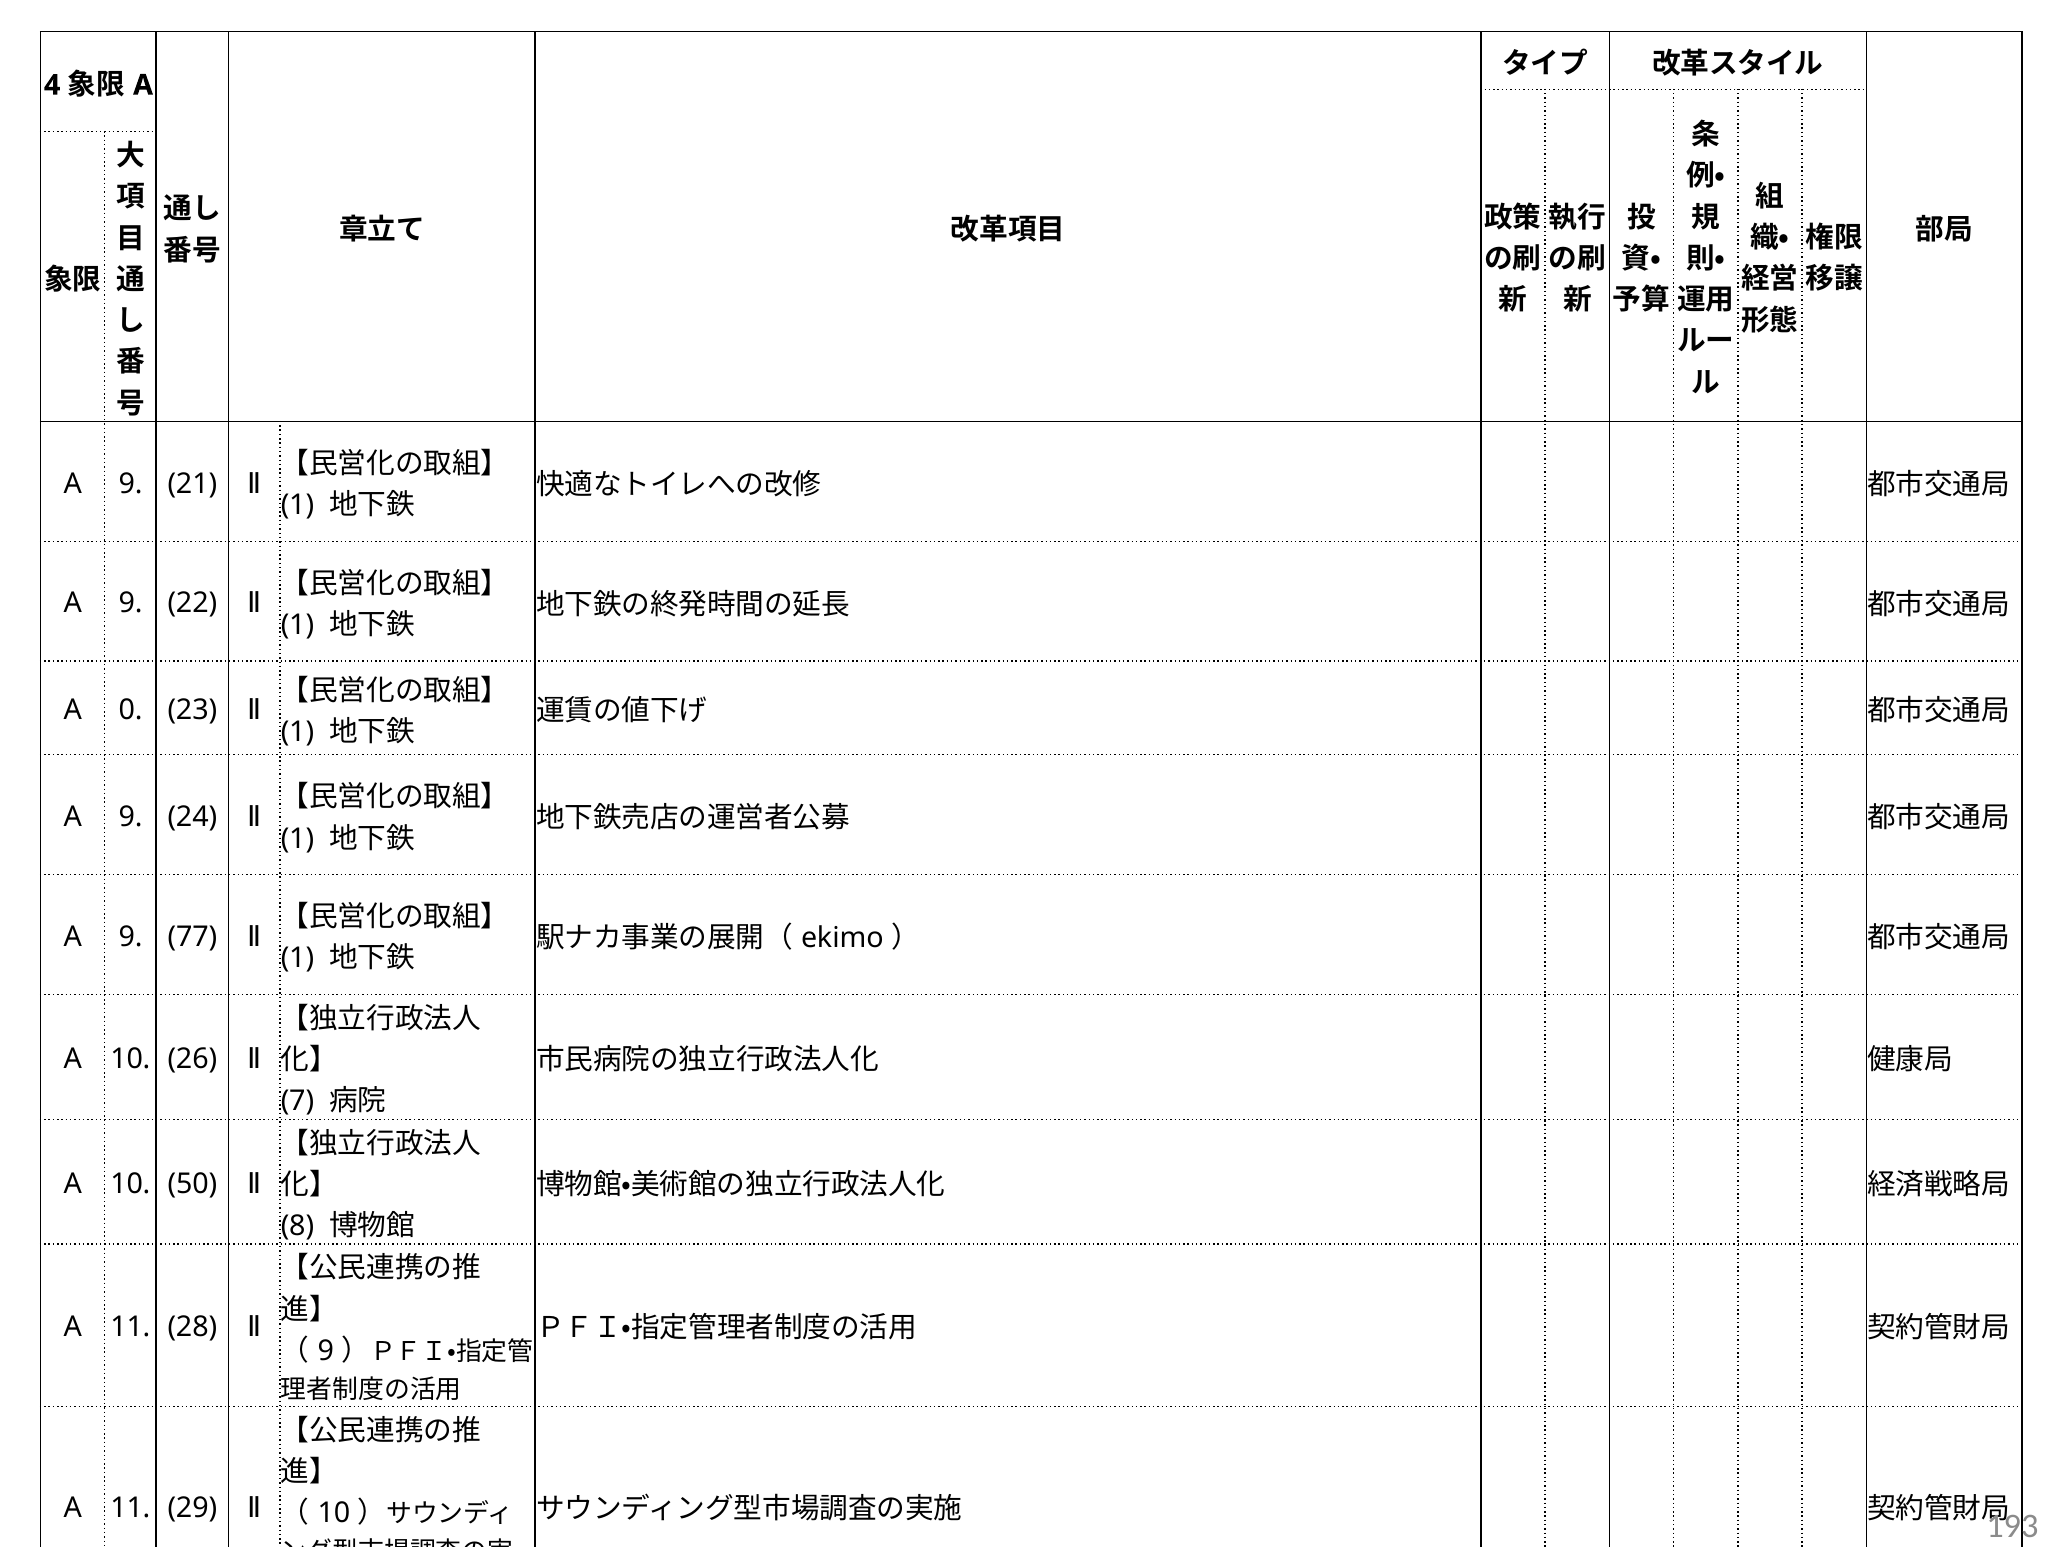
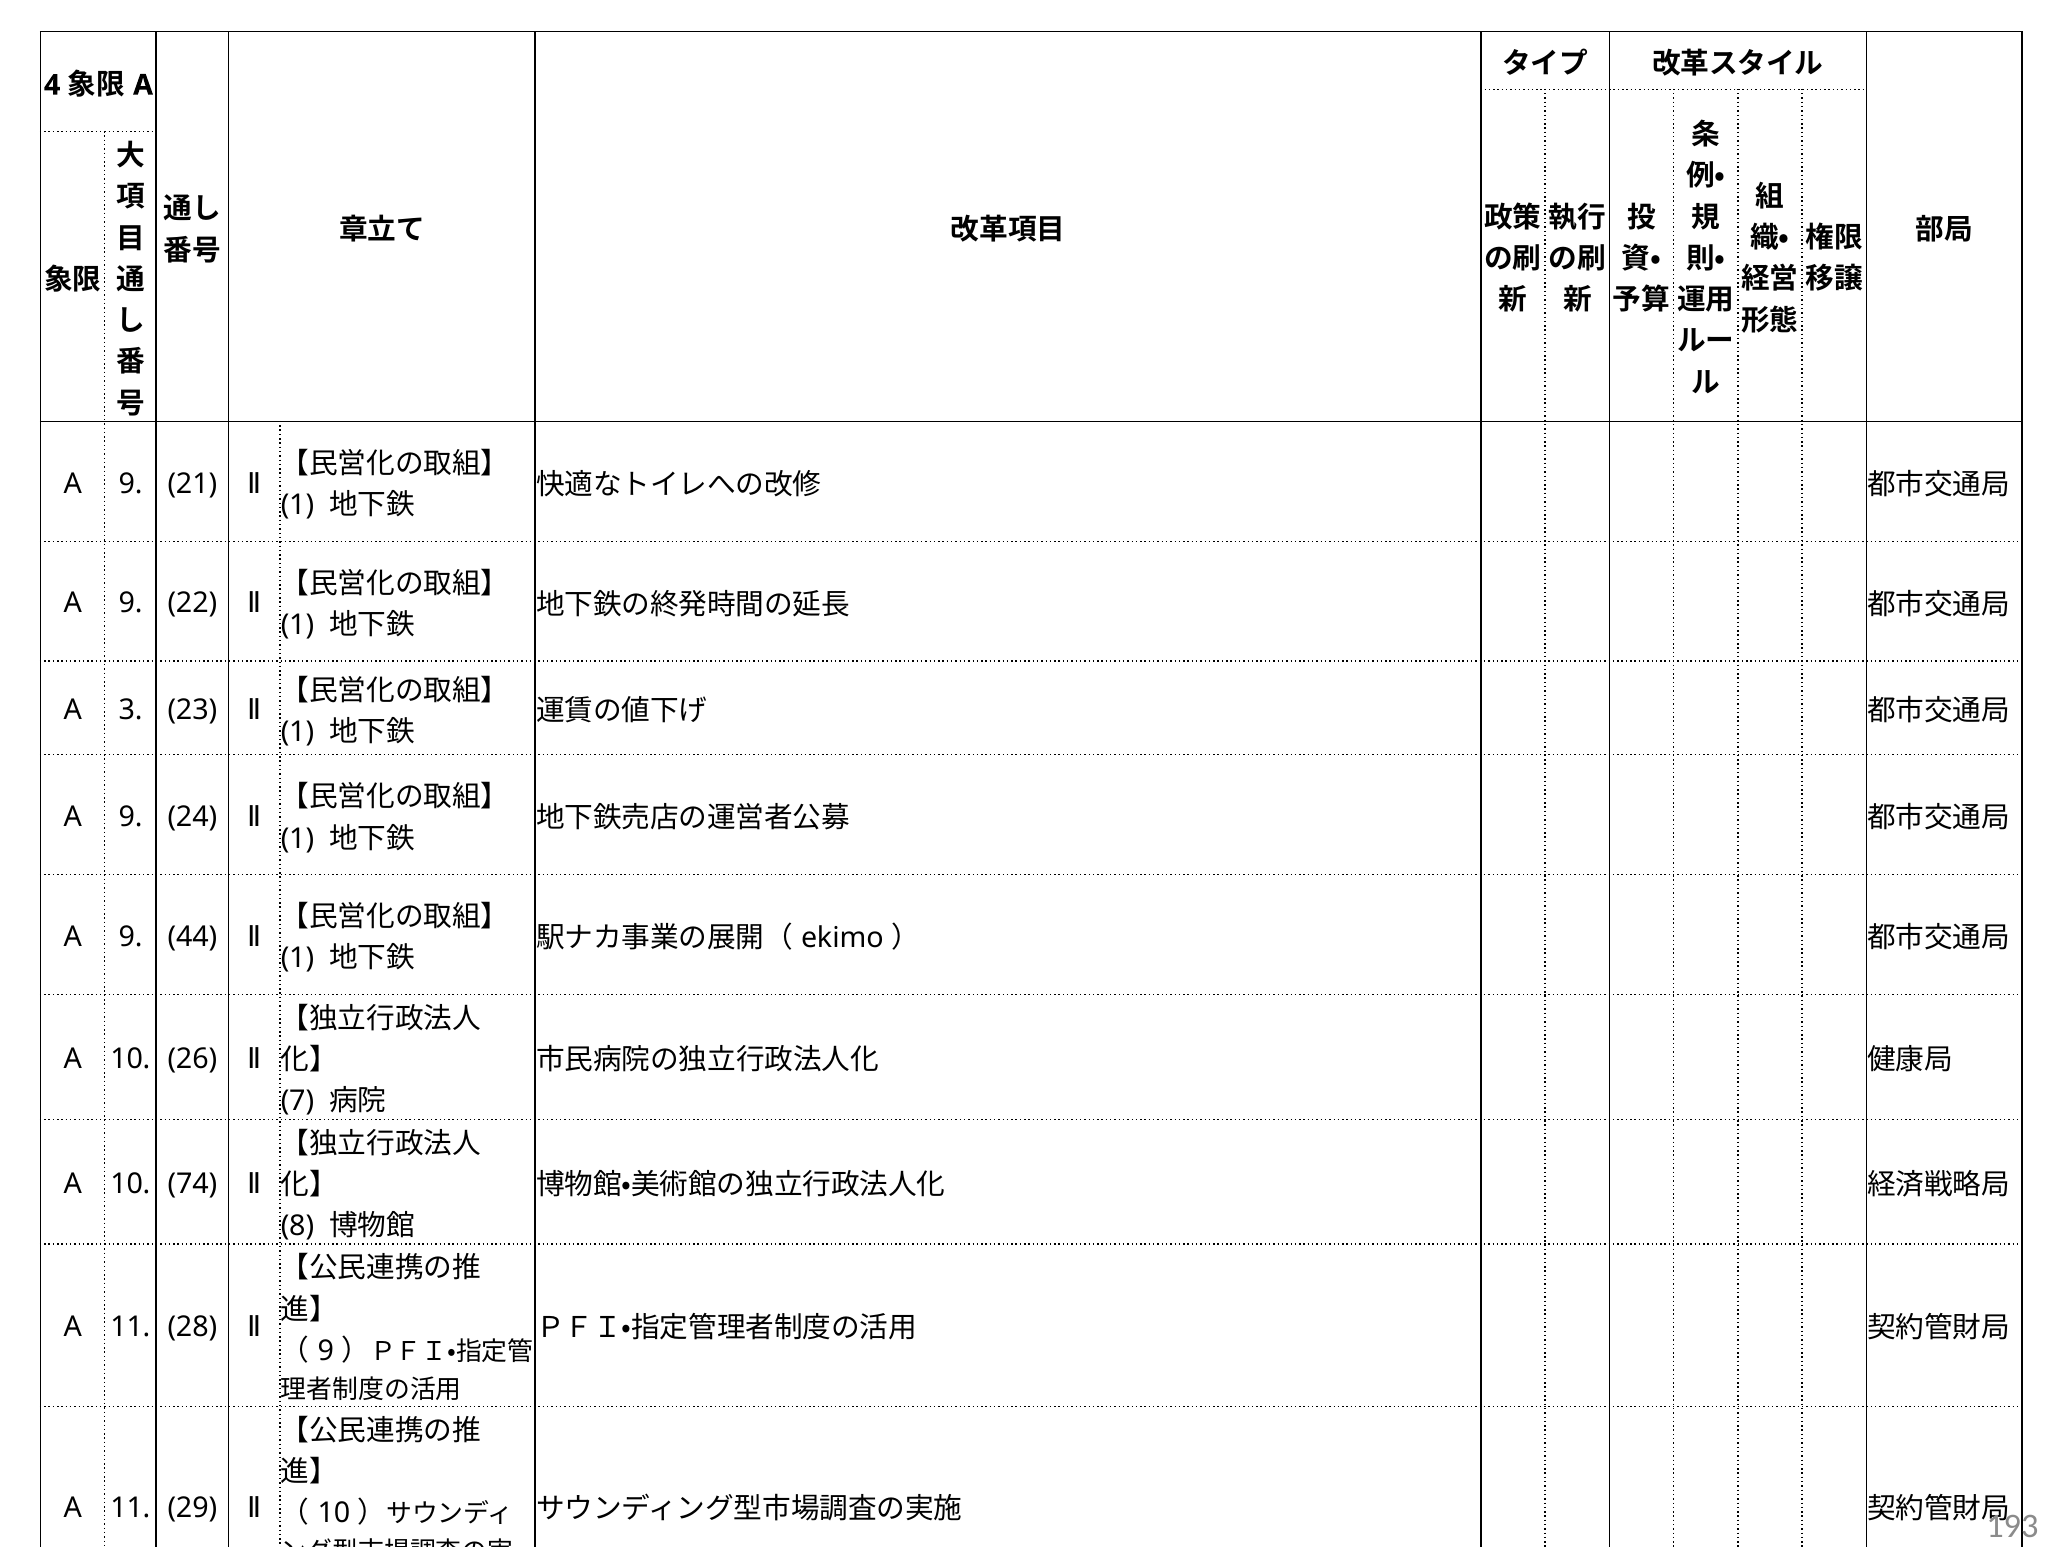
0: 0 -> 3
77: 77 -> 44
50: 50 -> 74
